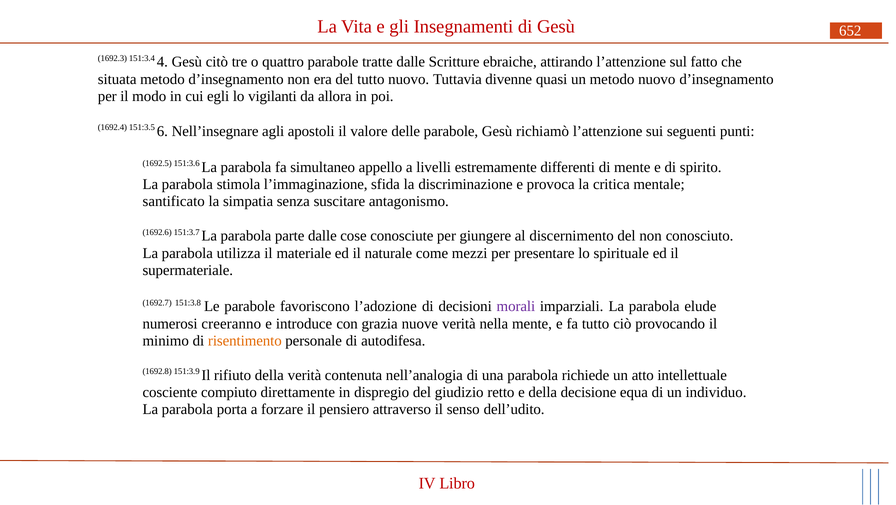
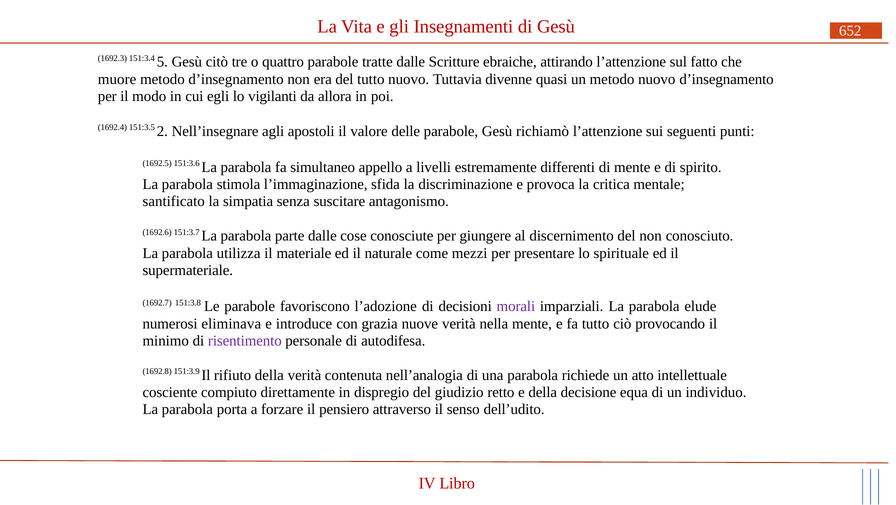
4: 4 -> 5
situata: situata -> muore
6: 6 -> 2
creeranno: creeranno -> eliminava
risentimento colour: orange -> purple
